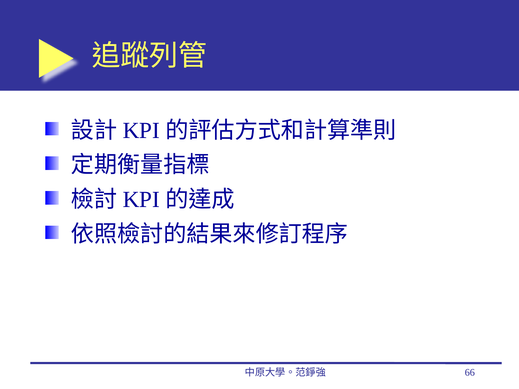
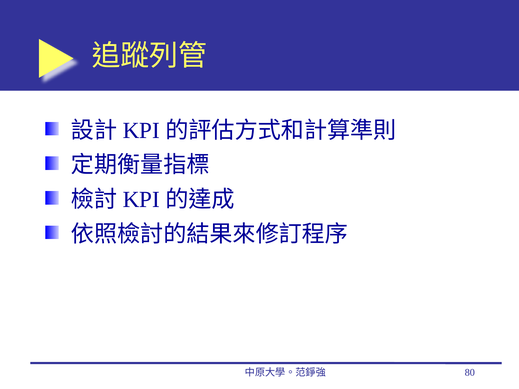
66: 66 -> 80
